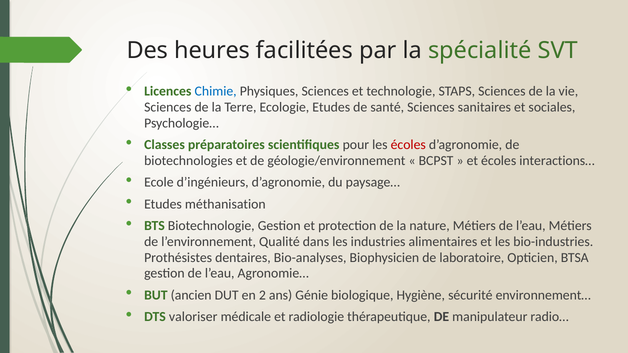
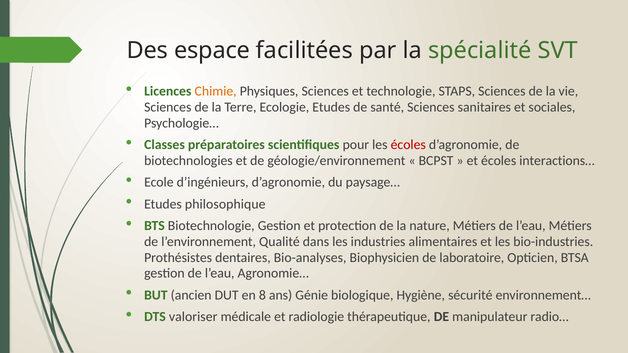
heures: heures -> espace
Chimie colour: blue -> orange
méthanisation: méthanisation -> philosophique
2: 2 -> 8
